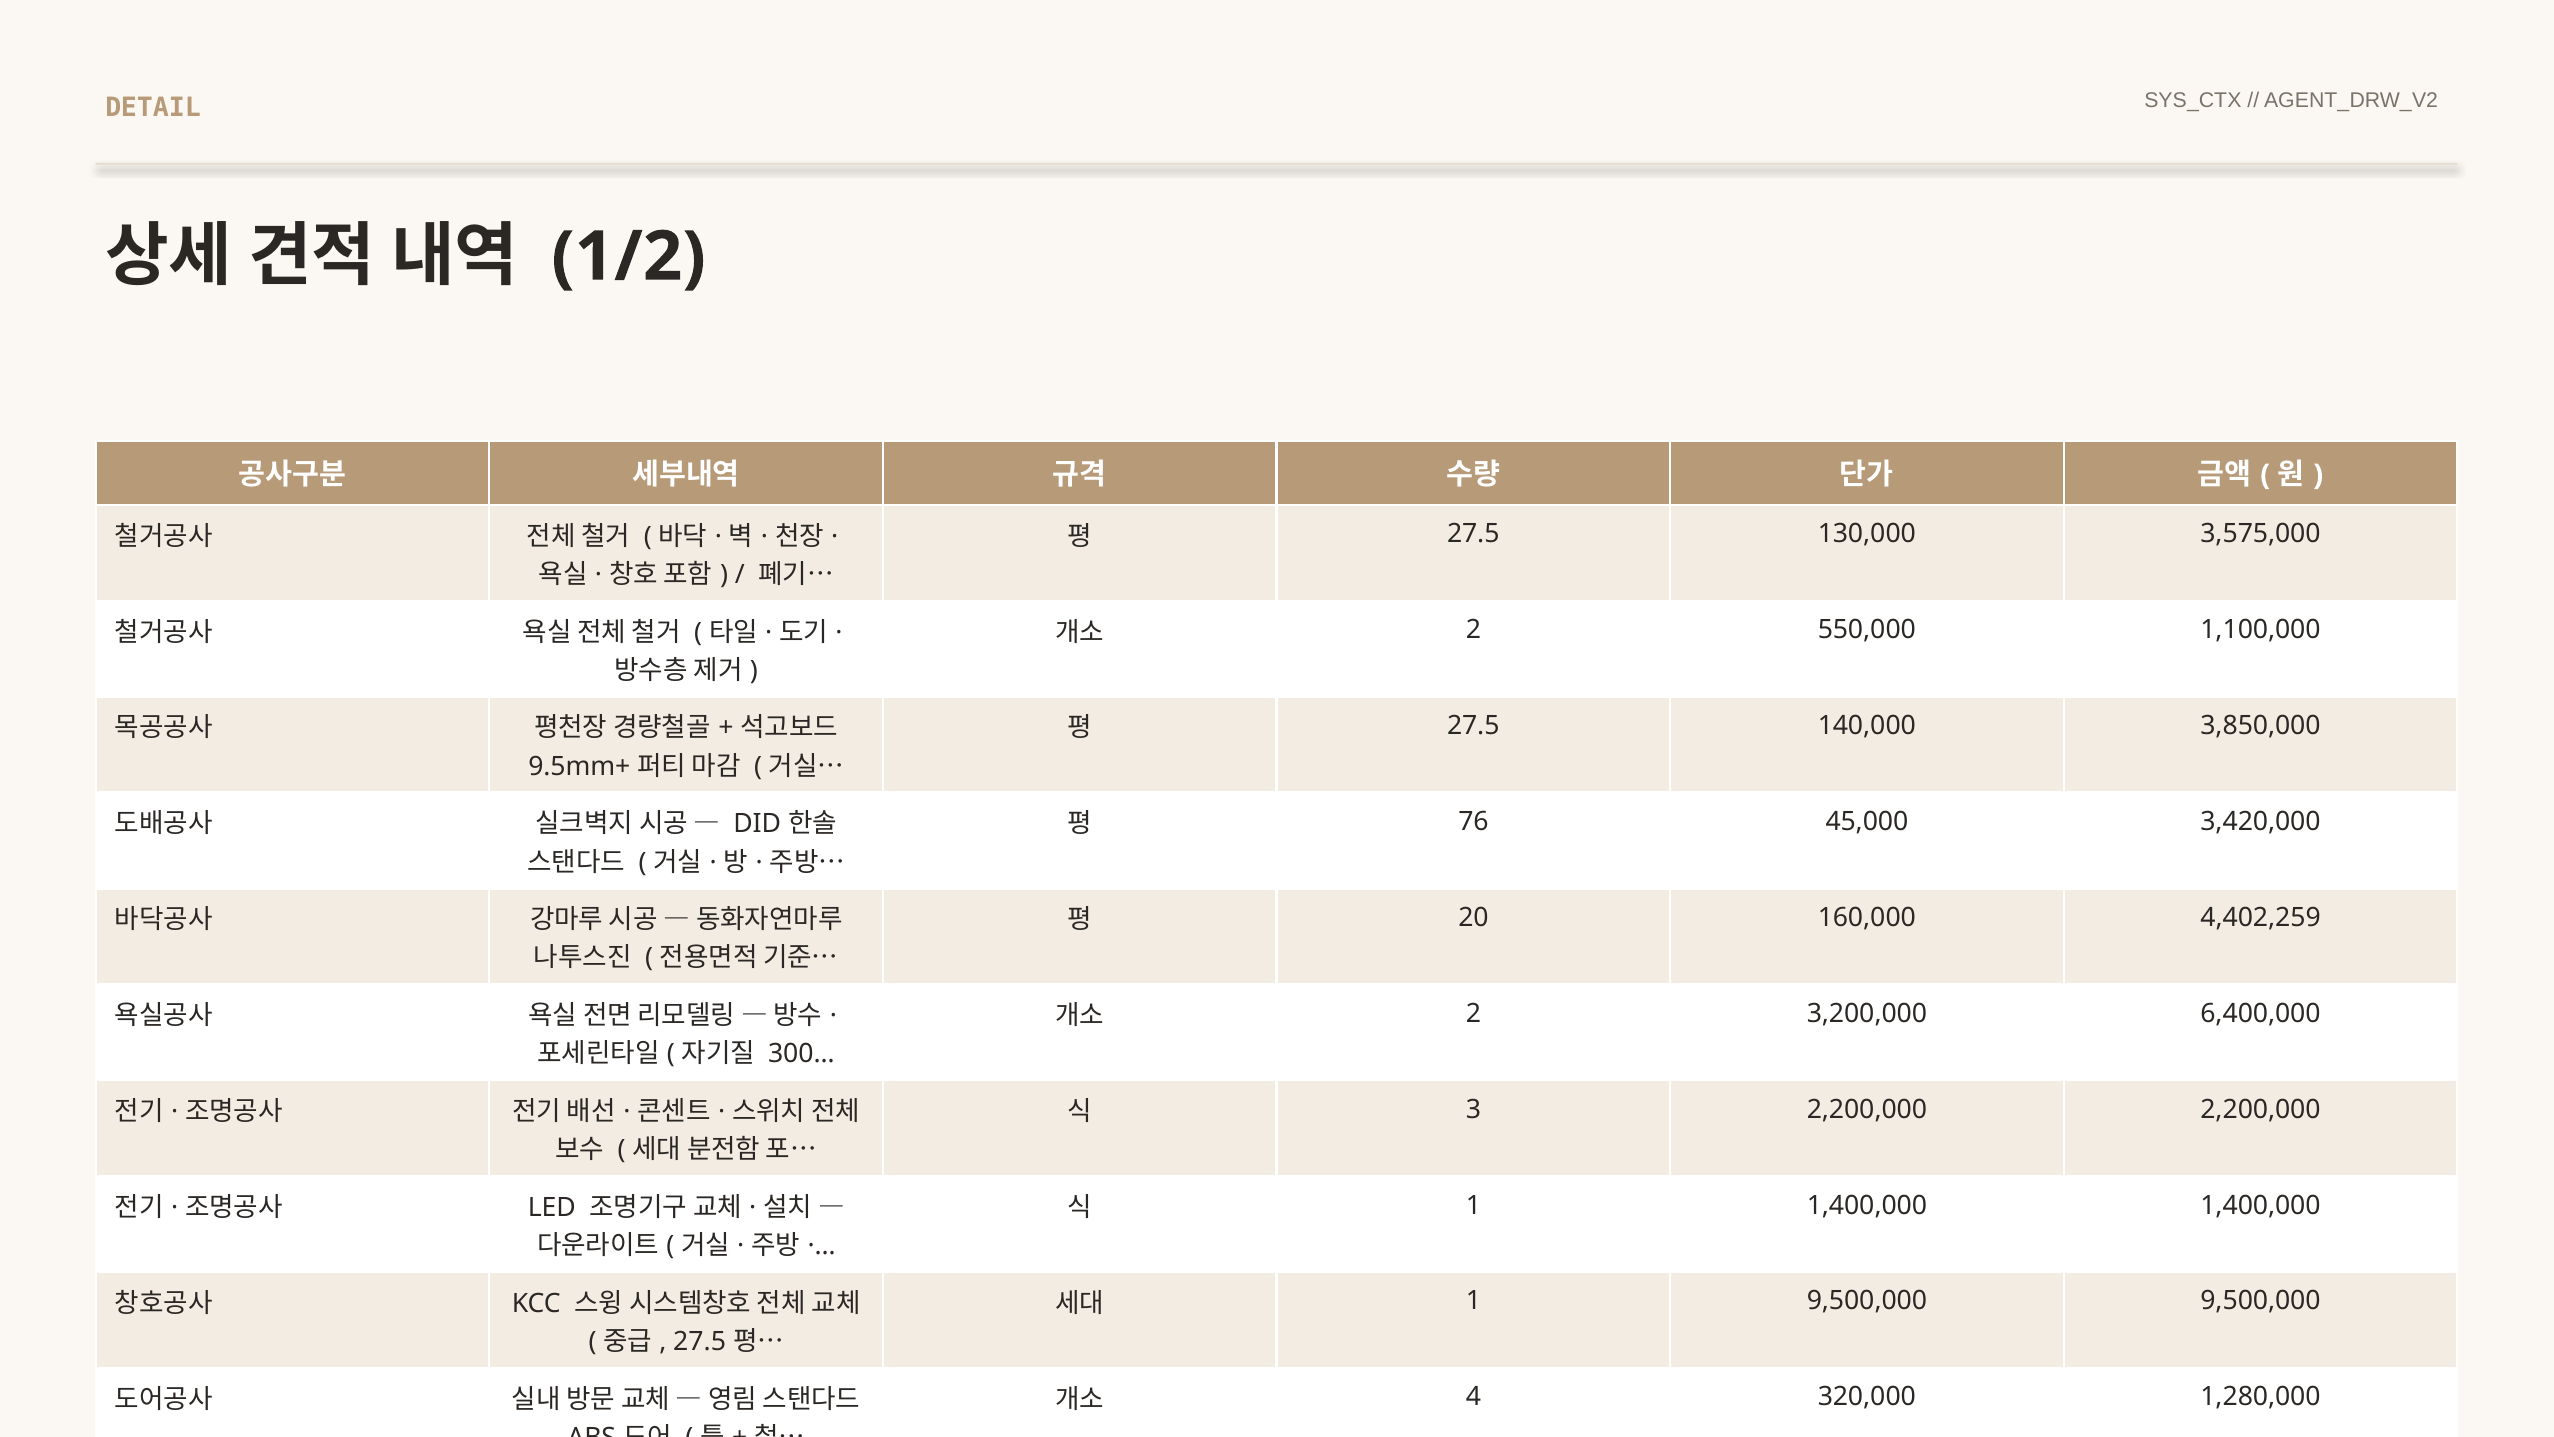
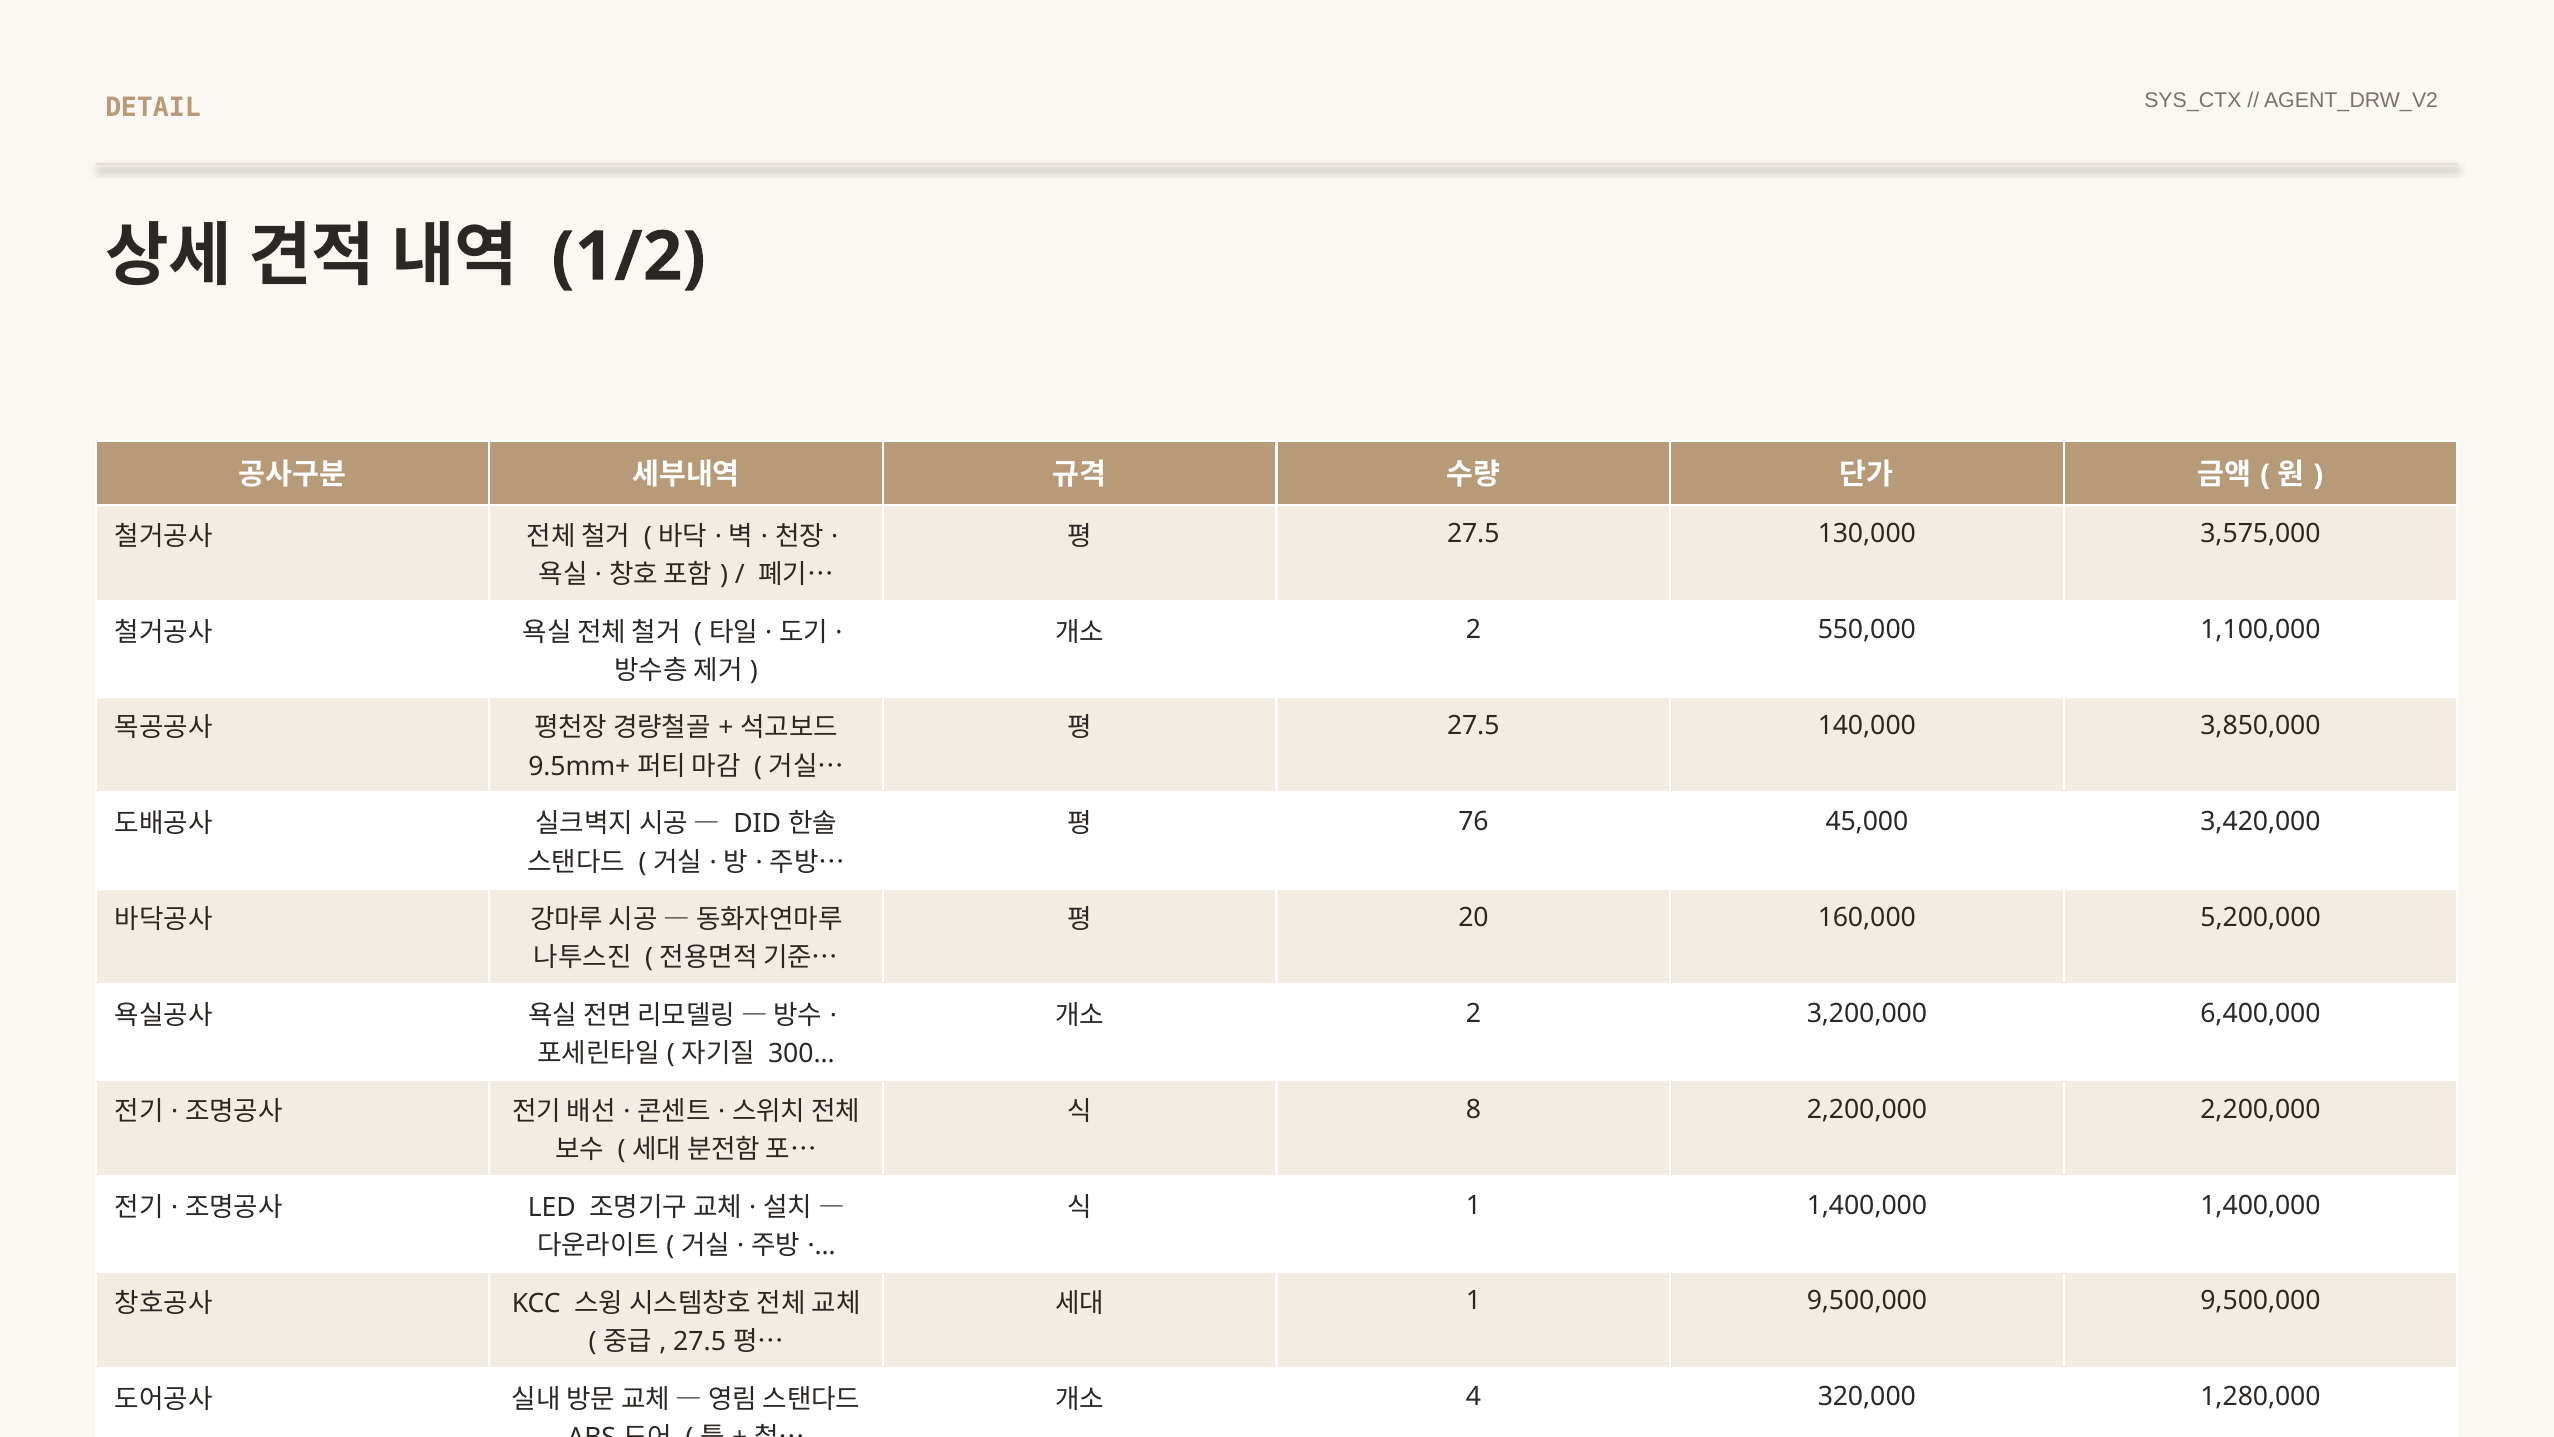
4,402,259: 4,402,259 -> 5,200,000
3: 3 -> 8
